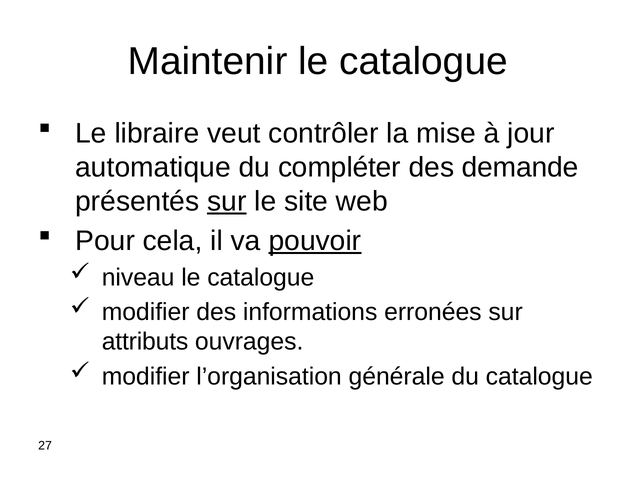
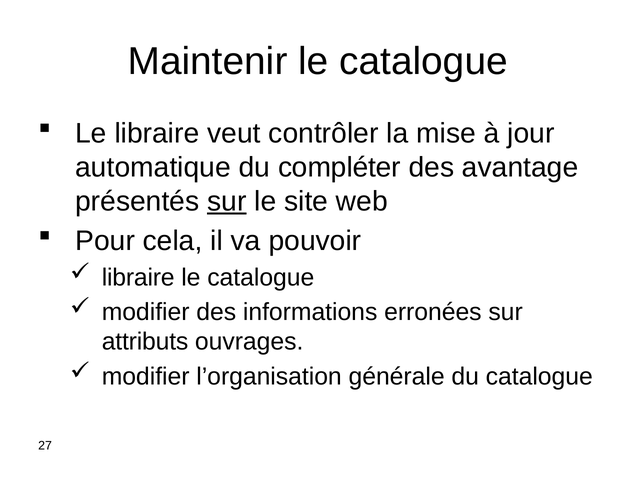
demande: demande -> avantage
pouvoir underline: present -> none
niveau at (138, 277): niveau -> libraire
